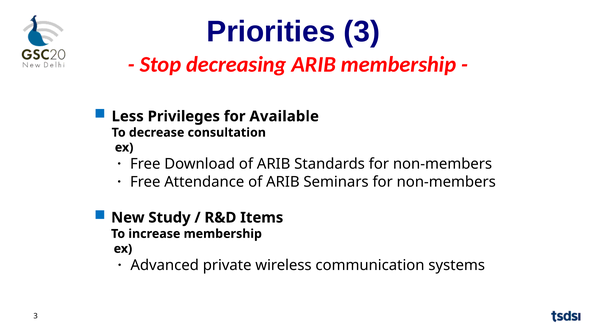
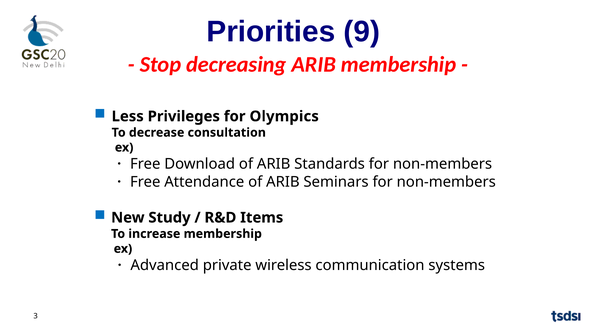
Priorities 3: 3 -> 9
Available: Available -> Olympics
